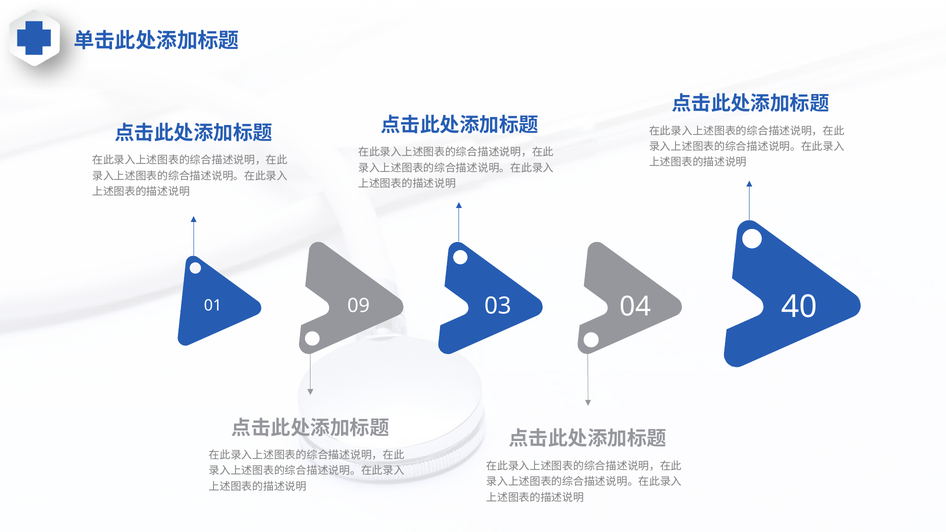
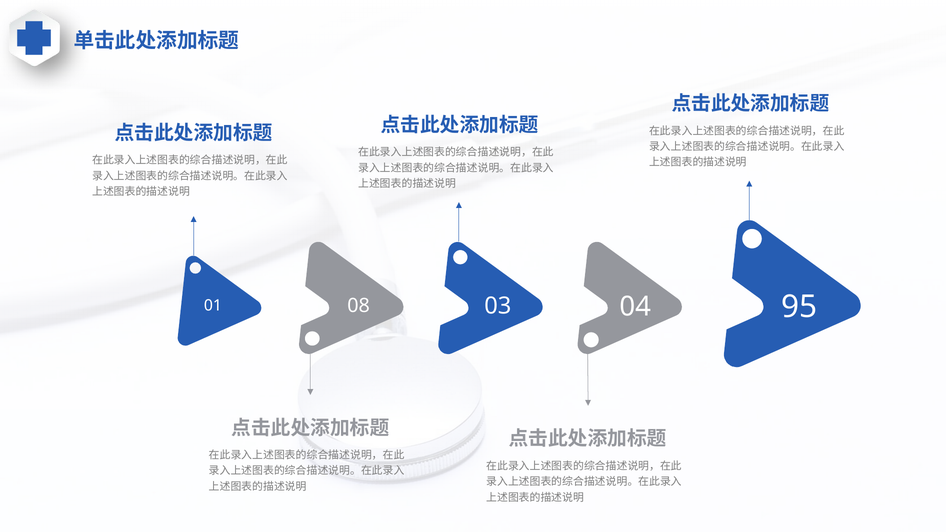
09: 09 -> 08
40: 40 -> 95
